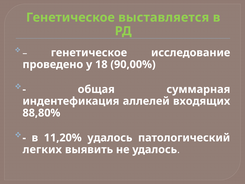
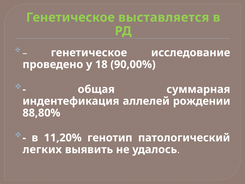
входящих: входящих -> рождении
11,20% удалось: удалось -> генотип
